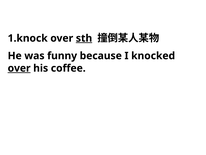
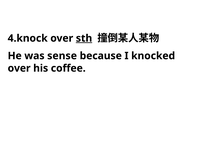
1.knock: 1.knock -> 4.knock
funny: funny -> sense
over at (19, 68) underline: present -> none
